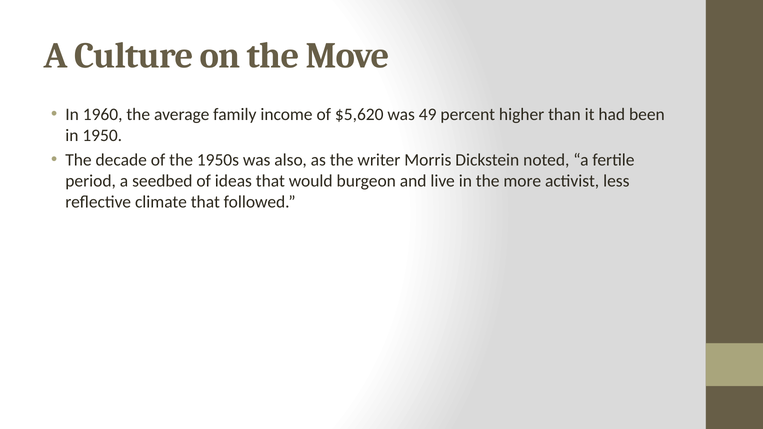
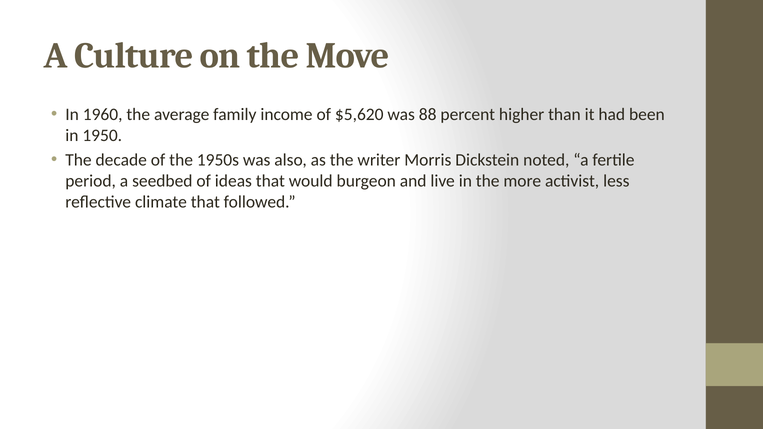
49: 49 -> 88
